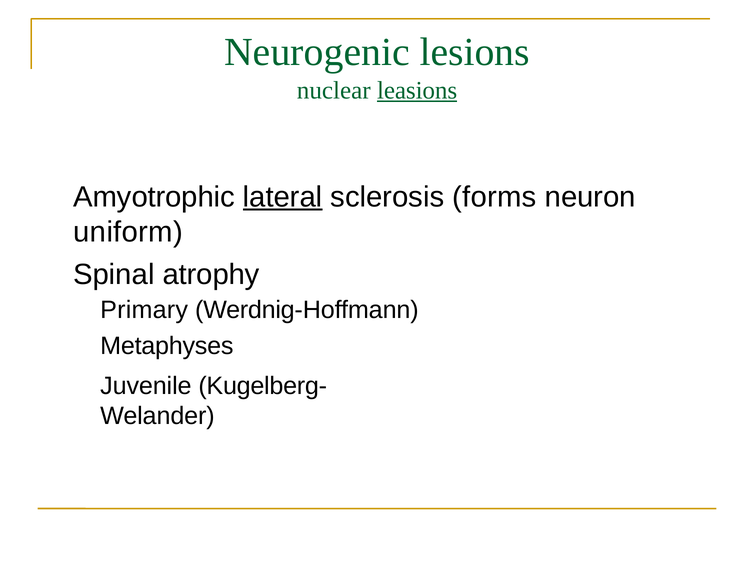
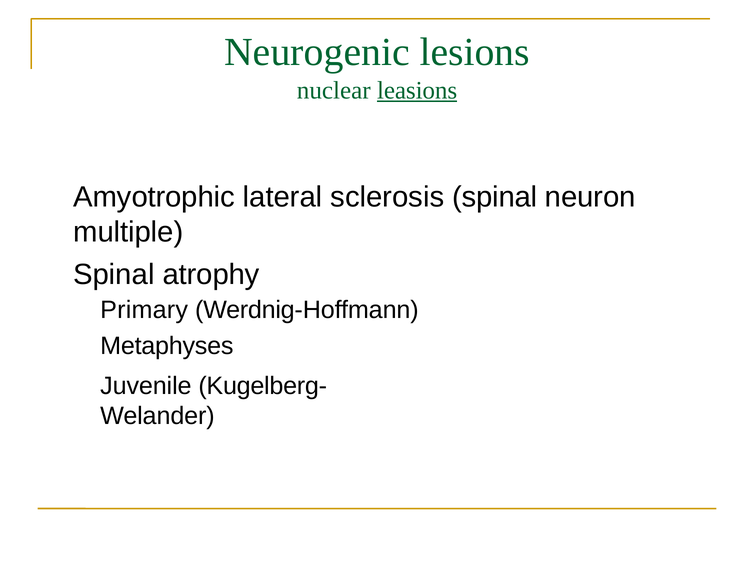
lateral underline: present -> none
sclerosis forms: forms -> spinal
uniform: uniform -> multiple
